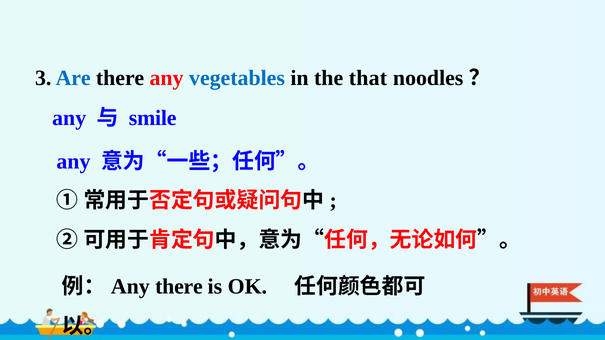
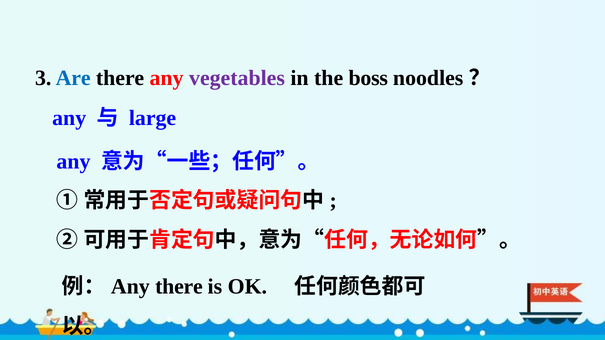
vegetables colour: blue -> purple
that: that -> boss
smile: smile -> large
